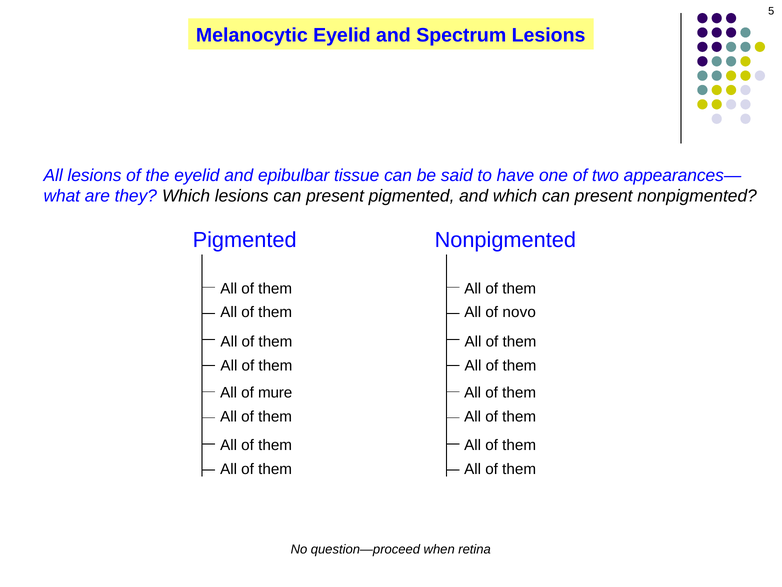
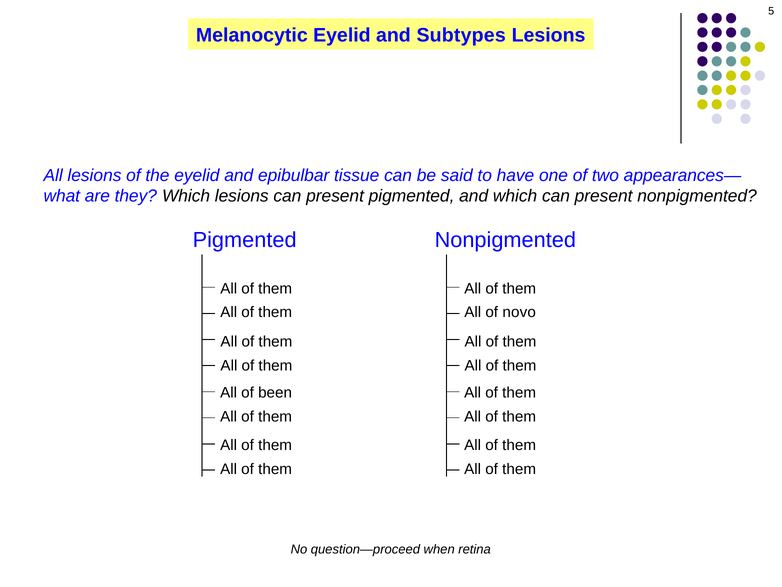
Spectrum: Spectrum -> Subtypes
mure: mure -> been
